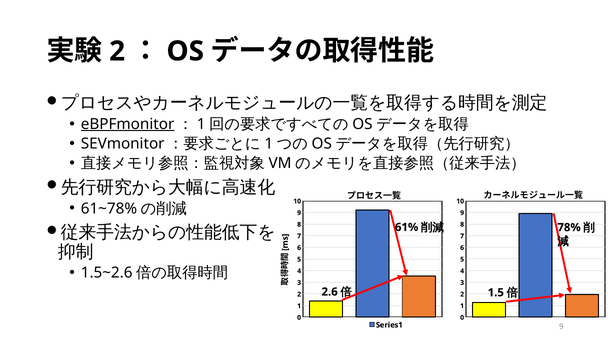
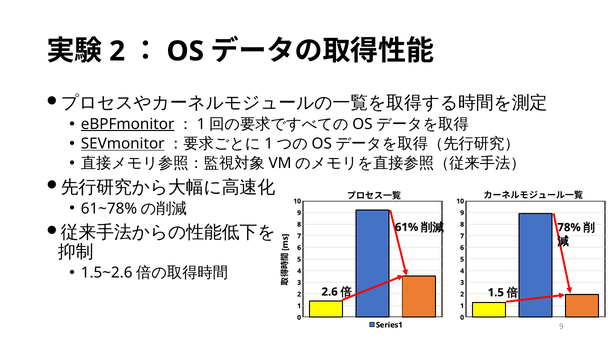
SEVmonitor underline: none -> present
